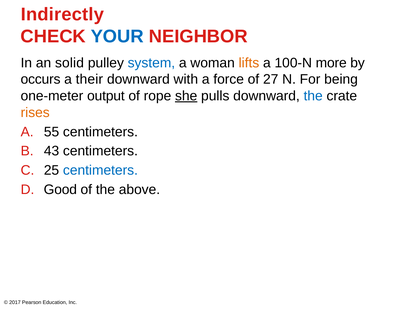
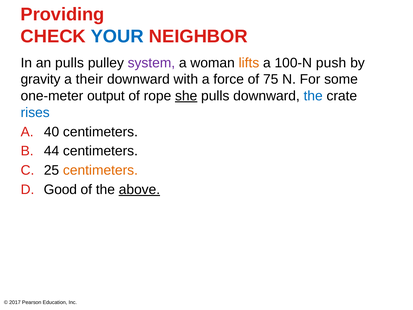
Indirectly: Indirectly -> Providing
an solid: solid -> pulls
system colour: blue -> purple
more: more -> push
occurs: occurs -> gravity
27: 27 -> 75
being: being -> some
rises colour: orange -> blue
55: 55 -> 40
43: 43 -> 44
centimeters at (100, 170) colour: blue -> orange
above underline: none -> present
